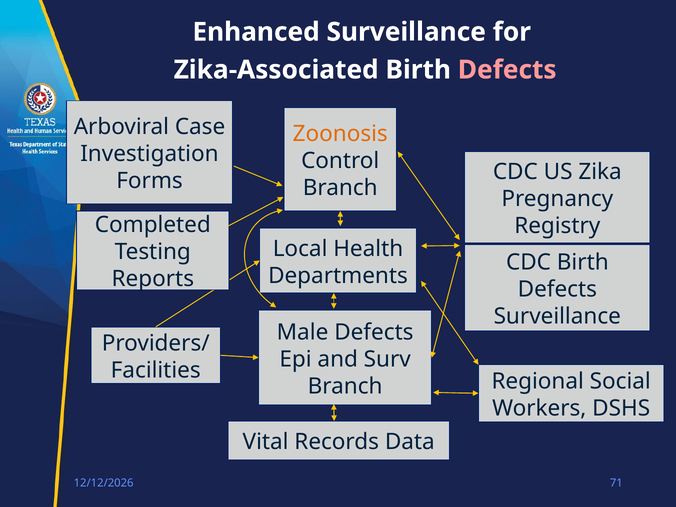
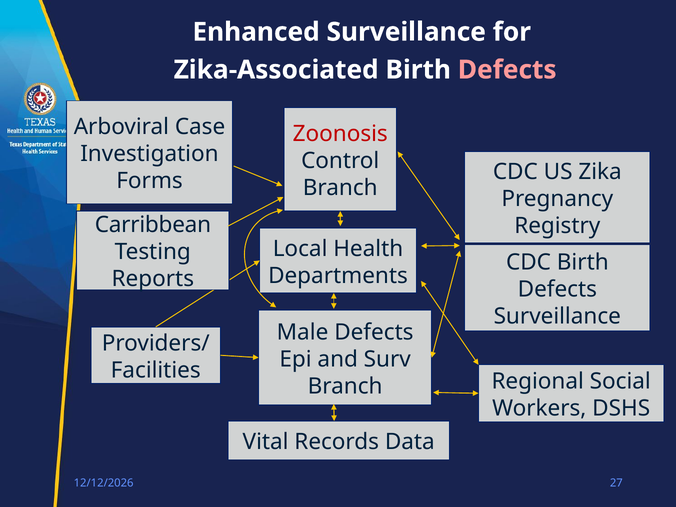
Zoonosis colour: orange -> red
Completed: Completed -> Carribbean
71: 71 -> 27
